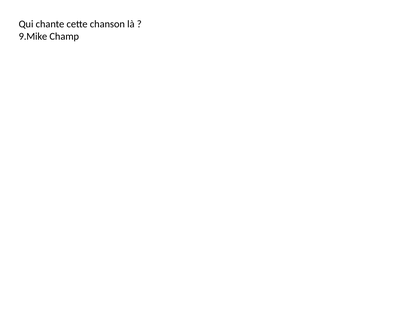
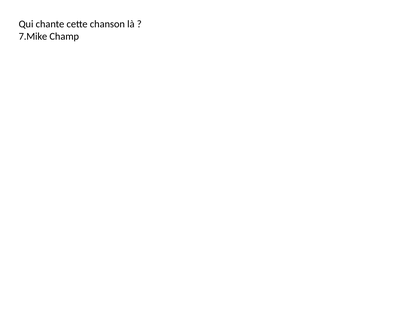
9.Mike: 9.Mike -> 7.Mike
